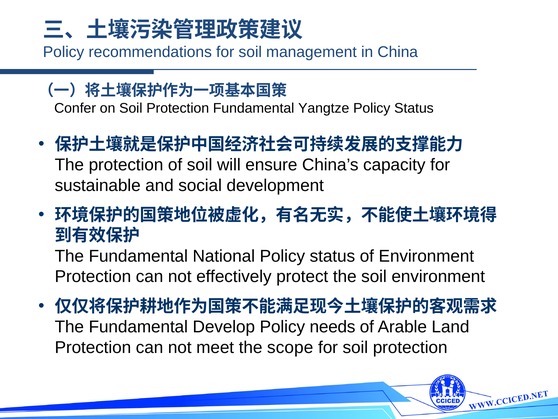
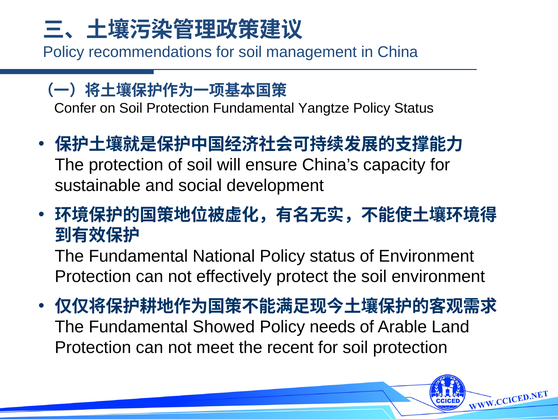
Develop: Develop -> Showed
scope: scope -> recent
